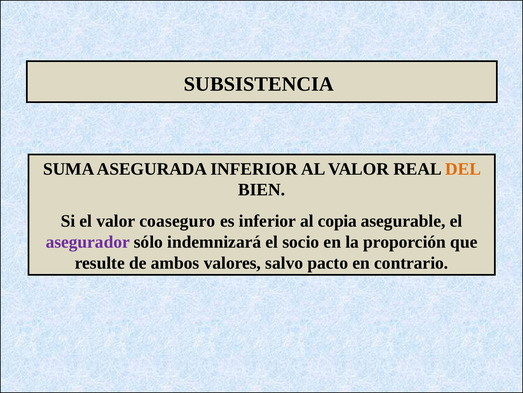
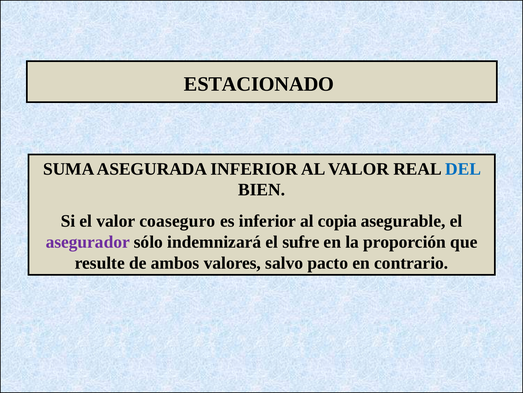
SUBSISTENCIA: SUBSISTENCIA -> ESTACIONADO
DEL colour: orange -> blue
socio: socio -> sufre
